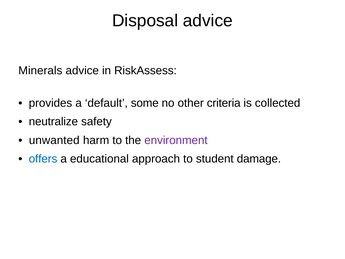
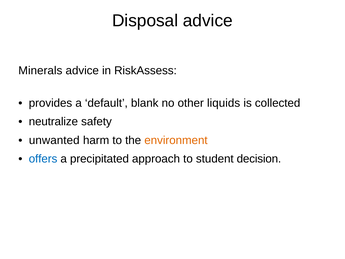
some: some -> blank
criteria: criteria -> liquids
environment colour: purple -> orange
educational: educational -> precipitated
damage: damage -> decision
